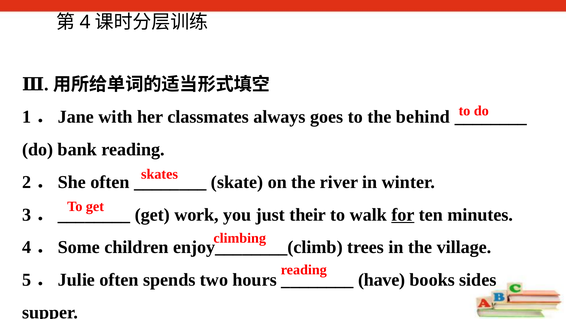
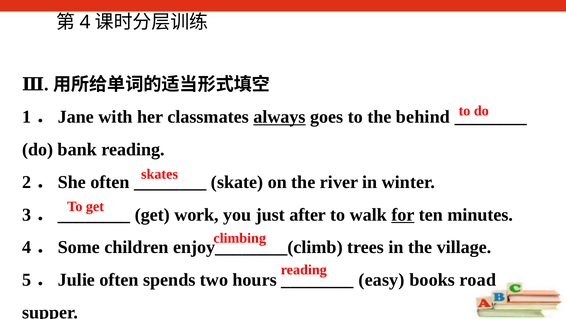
always underline: none -> present
their: their -> after
have: have -> easy
sides: sides -> road
